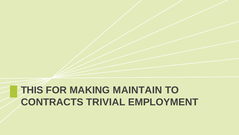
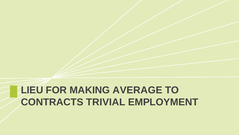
THIS: THIS -> LIEU
MAINTAIN: MAINTAIN -> AVERAGE
